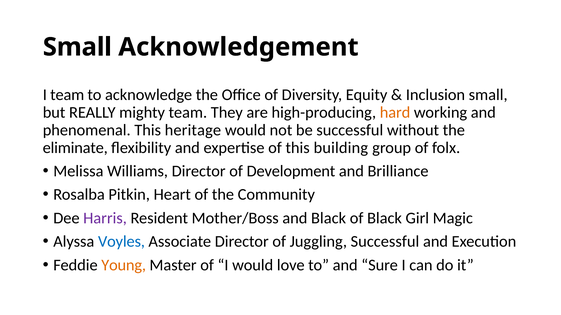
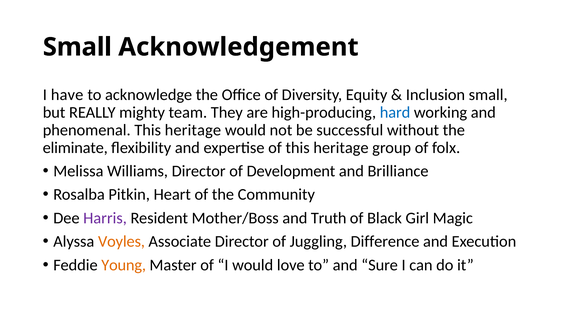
I team: team -> have
hard colour: orange -> blue
of this building: building -> heritage
and Black: Black -> Truth
Voyles colour: blue -> orange
Juggling Successful: Successful -> Difference
